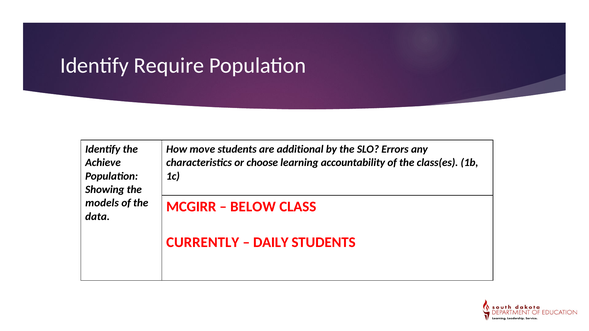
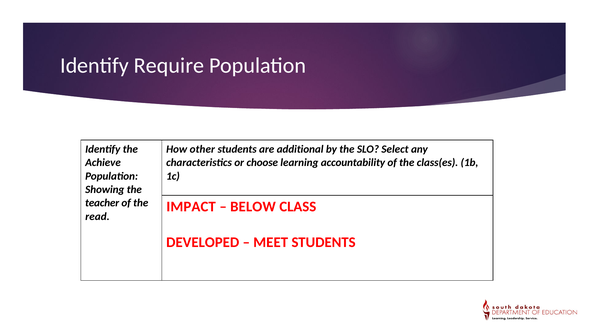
move: move -> other
Errors: Errors -> Select
models: models -> teacher
MCGIRR: MCGIRR -> IMPACT
data: data -> read
CURRENTLY: CURRENTLY -> DEVELOPED
DAILY: DAILY -> MEET
